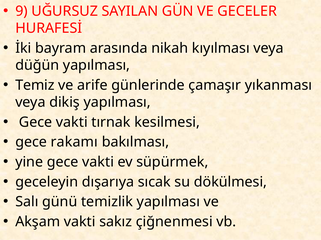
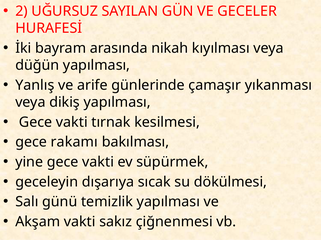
9: 9 -> 2
Temiz: Temiz -> Yanlış
